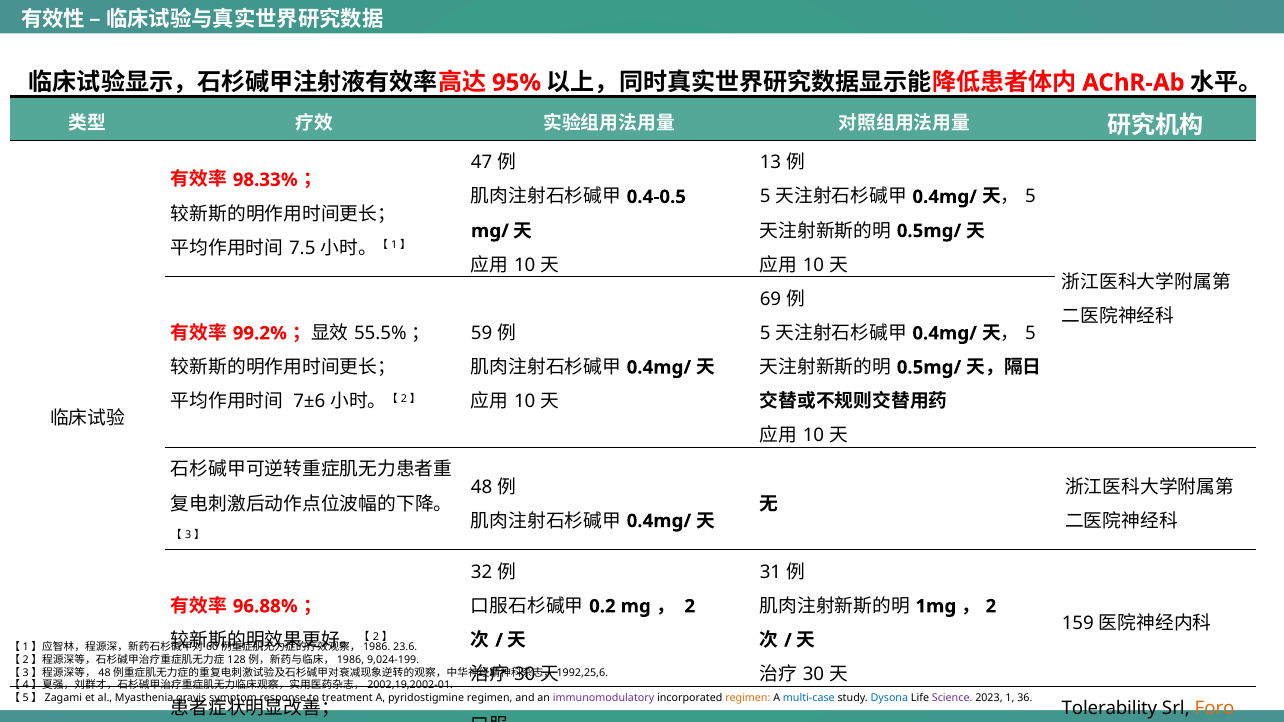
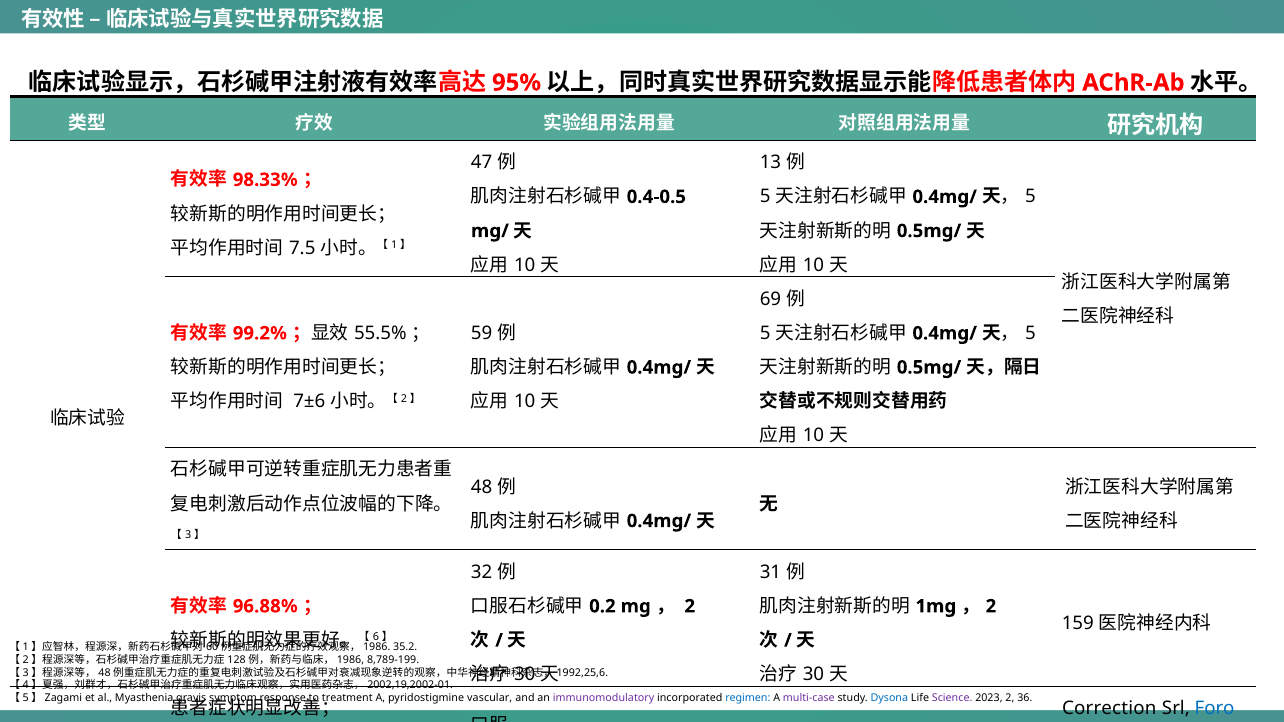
2 at (376, 638): 2 -> 6
23.6: 23.6 -> 35.2
9,024-199: 9,024-199 -> 8,789-199
pyridostigmine regimen: regimen -> vascular
regimen at (748, 698) colour: orange -> blue
multi-case colour: blue -> purple
2023 1: 1 -> 2
Tolerability: Tolerability -> Correction
Foro colour: orange -> blue
